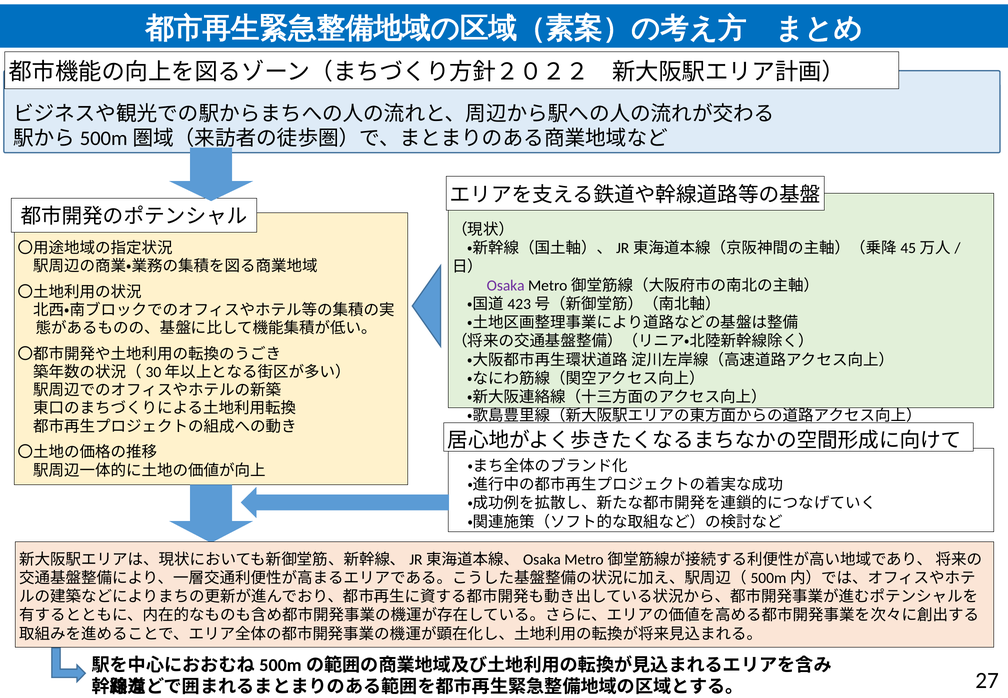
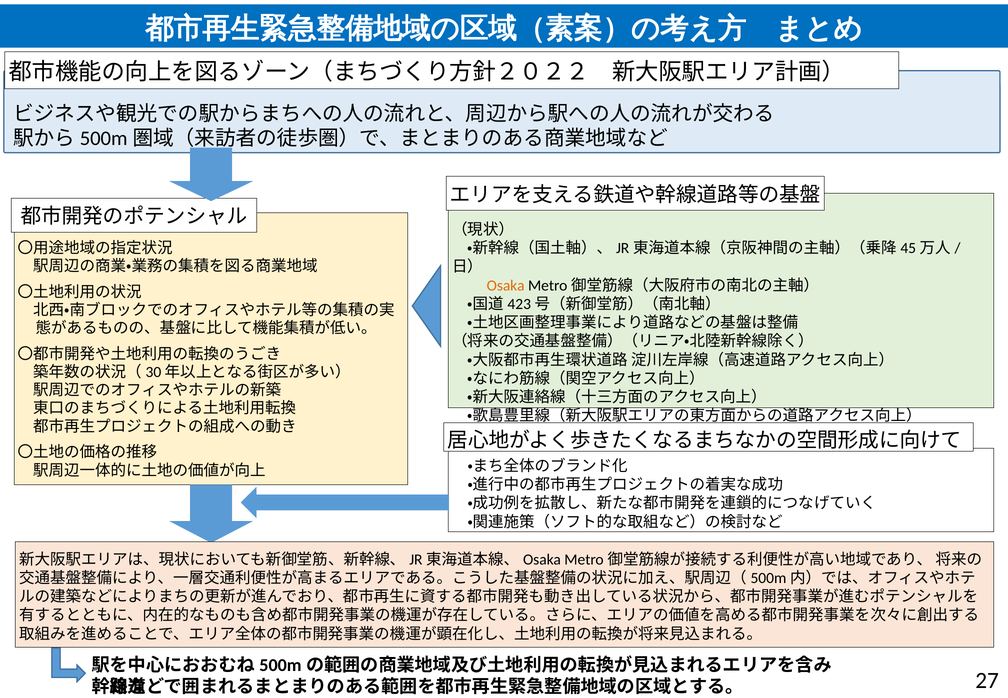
Osaka colour: purple -> orange
